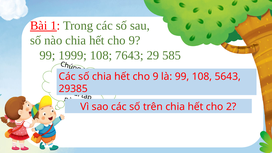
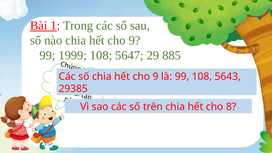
7643: 7643 -> 5647
585: 585 -> 885
2: 2 -> 8
